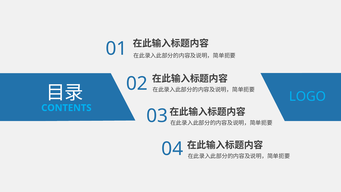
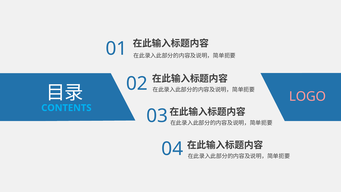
LOGO colour: light blue -> pink
